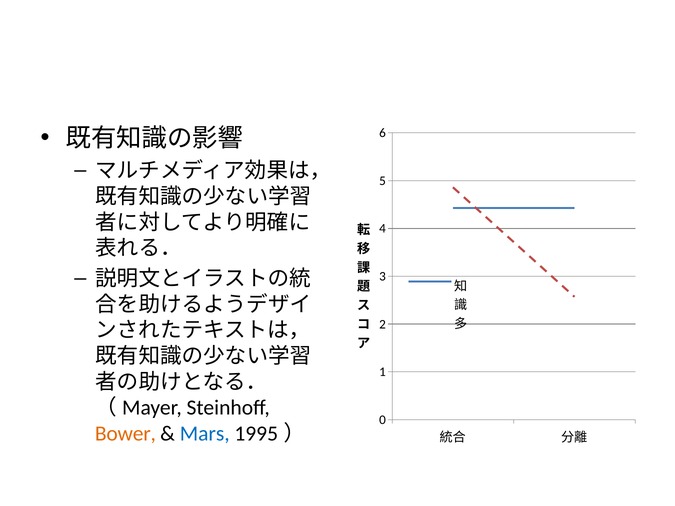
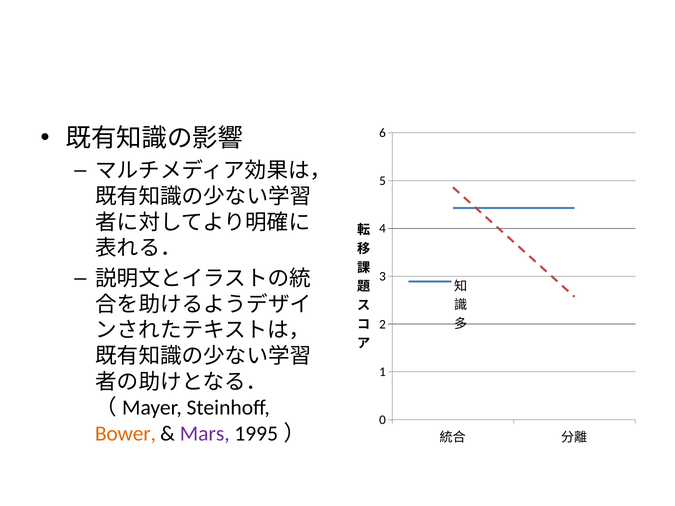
Mars colour: blue -> purple
